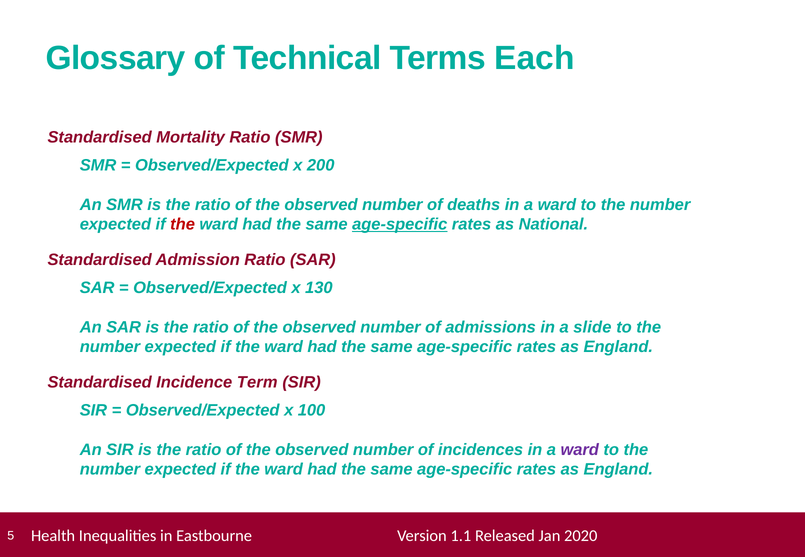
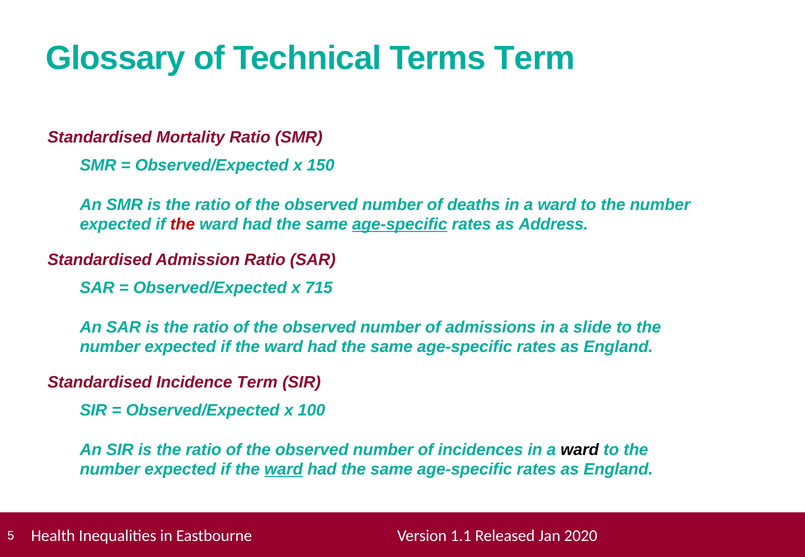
Terms Each: Each -> Term
200: 200 -> 150
National: National -> Address
130: 130 -> 715
ward at (580, 450) colour: purple -> black
ward at (284, 470) underline: none -> present
